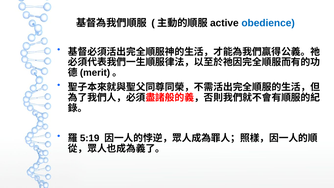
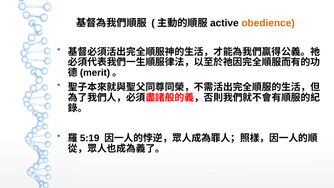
obedience colour: blue -> orange
